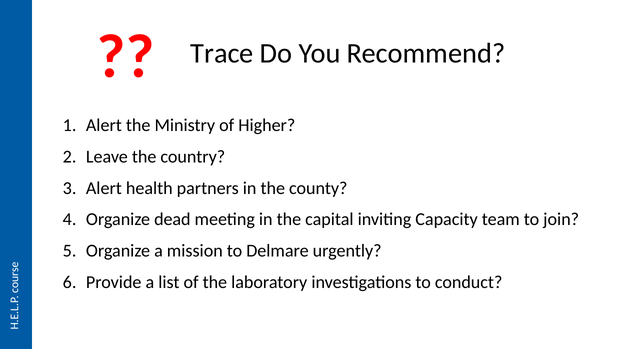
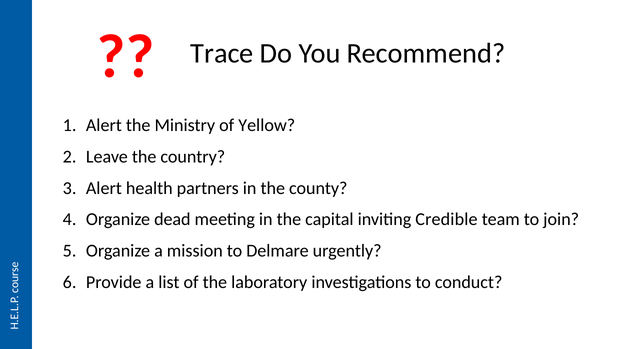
Higher: Higher -> Yellow
Capacity: Capacity -> Credible
